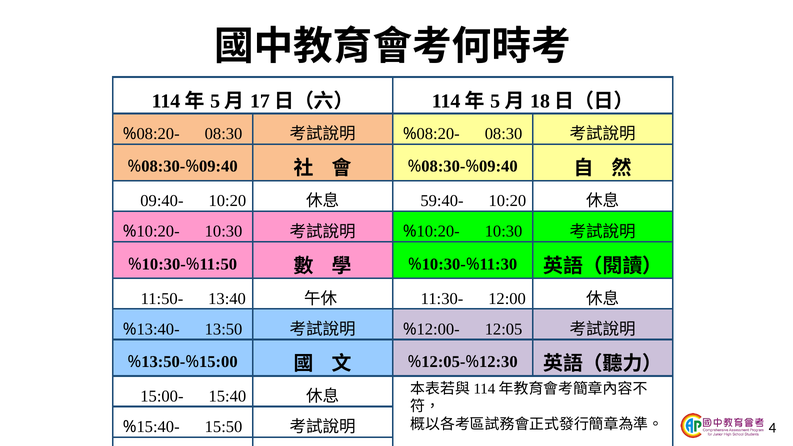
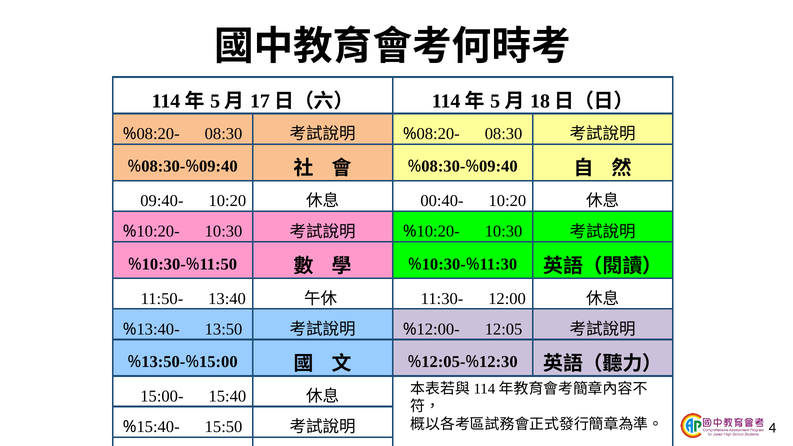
59:40-: 59:40- -> 00:40-
